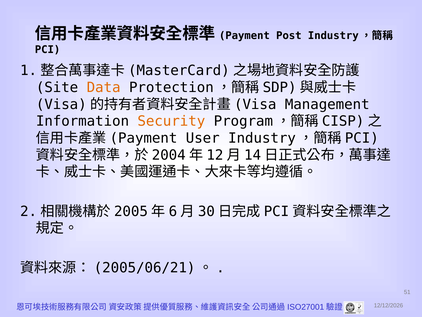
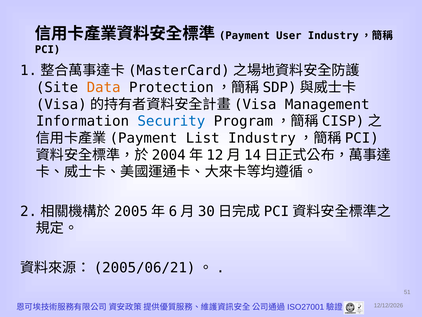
Post: Post -> User
Security colour: orange -> blue
User: User -> List
